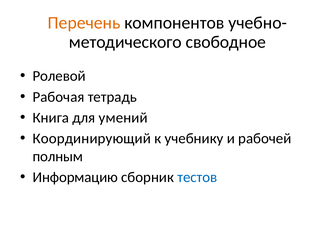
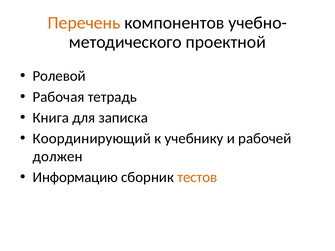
свободное: свободное -> проектной
умений: умений -> записка
полным: полным -> должен
тестов colour: blue -> orange
